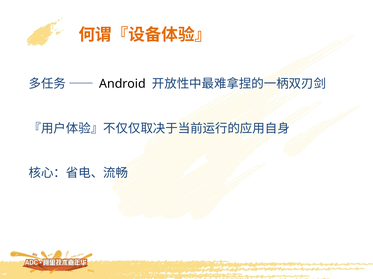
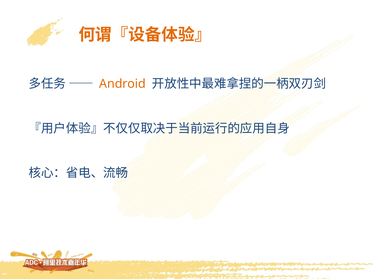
Android colour: black -> orange
